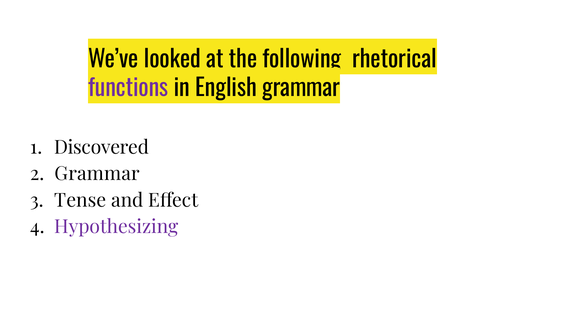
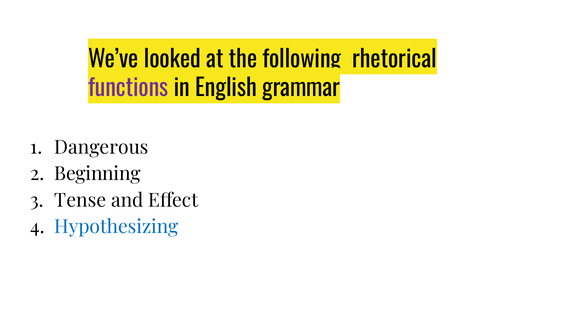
Discovered: Discovered -> Dangerous
Grammar at (97, 174): Grammar -> Beginning
Hypothesizing colour: purple -> blue
